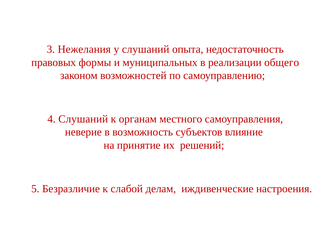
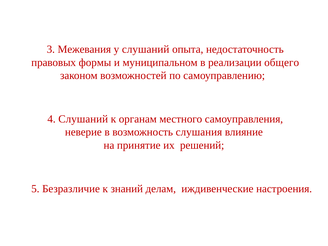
Нежелания: Нежелания -> Межевания
муниципальных: муниципальных -> муниципальном
субъектов: субъектов -> слушания
слабой: слабой -> знаний
